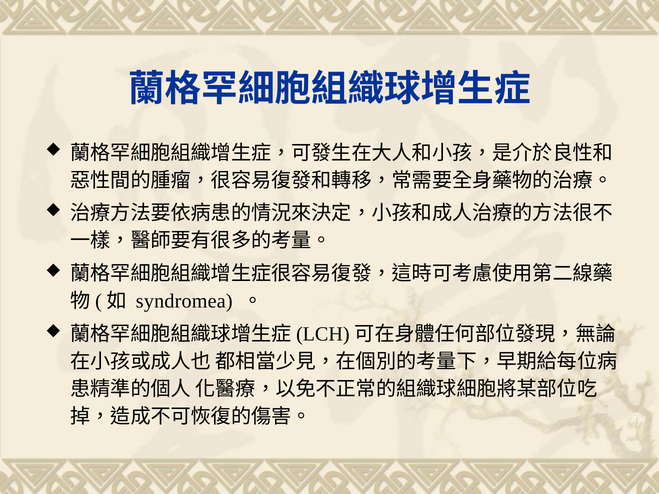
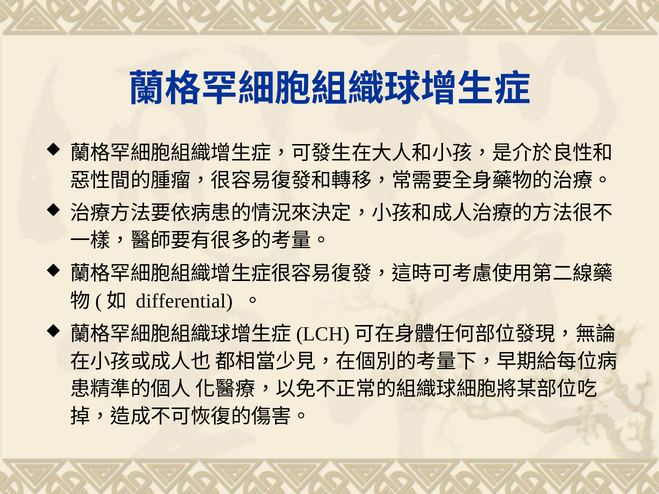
syndromea: syndromea -> differential
